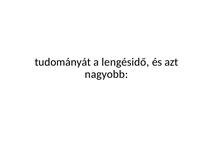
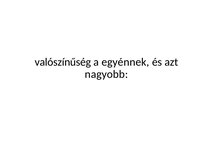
tudományát: tudományát -> valószínűség
lengésidő: lengésidő -> egyénnek
